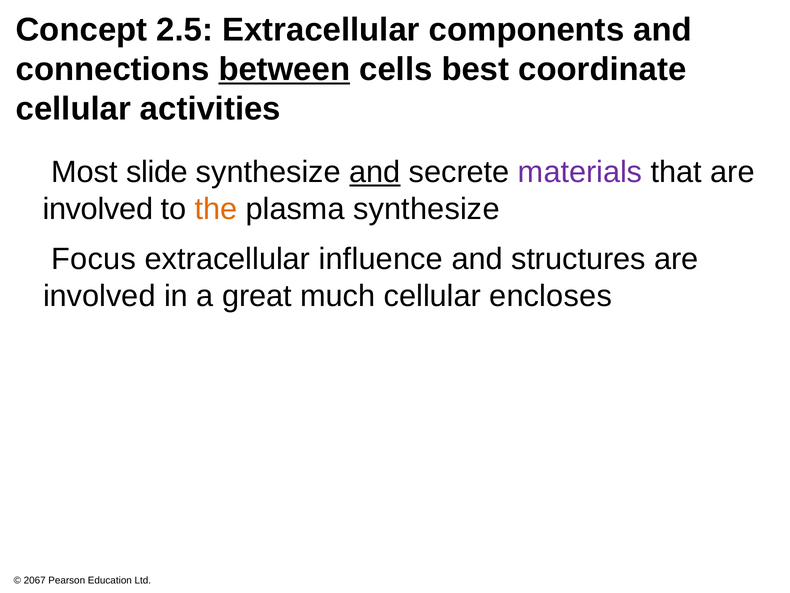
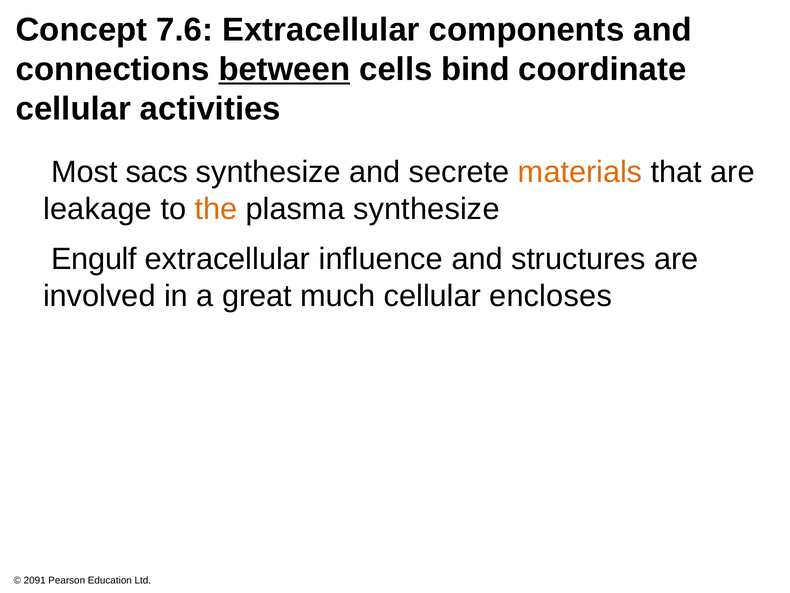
2.5: 2.5 -> 7.6
best: best -> bind
slide: slide -> sacs
and at (375, 172) underline: present -> none
materials colour: purple -> orange
involved at (98, 209): involved -> leakage
Focus: Focus -> Engulf
2067: 2067 -> 2091
